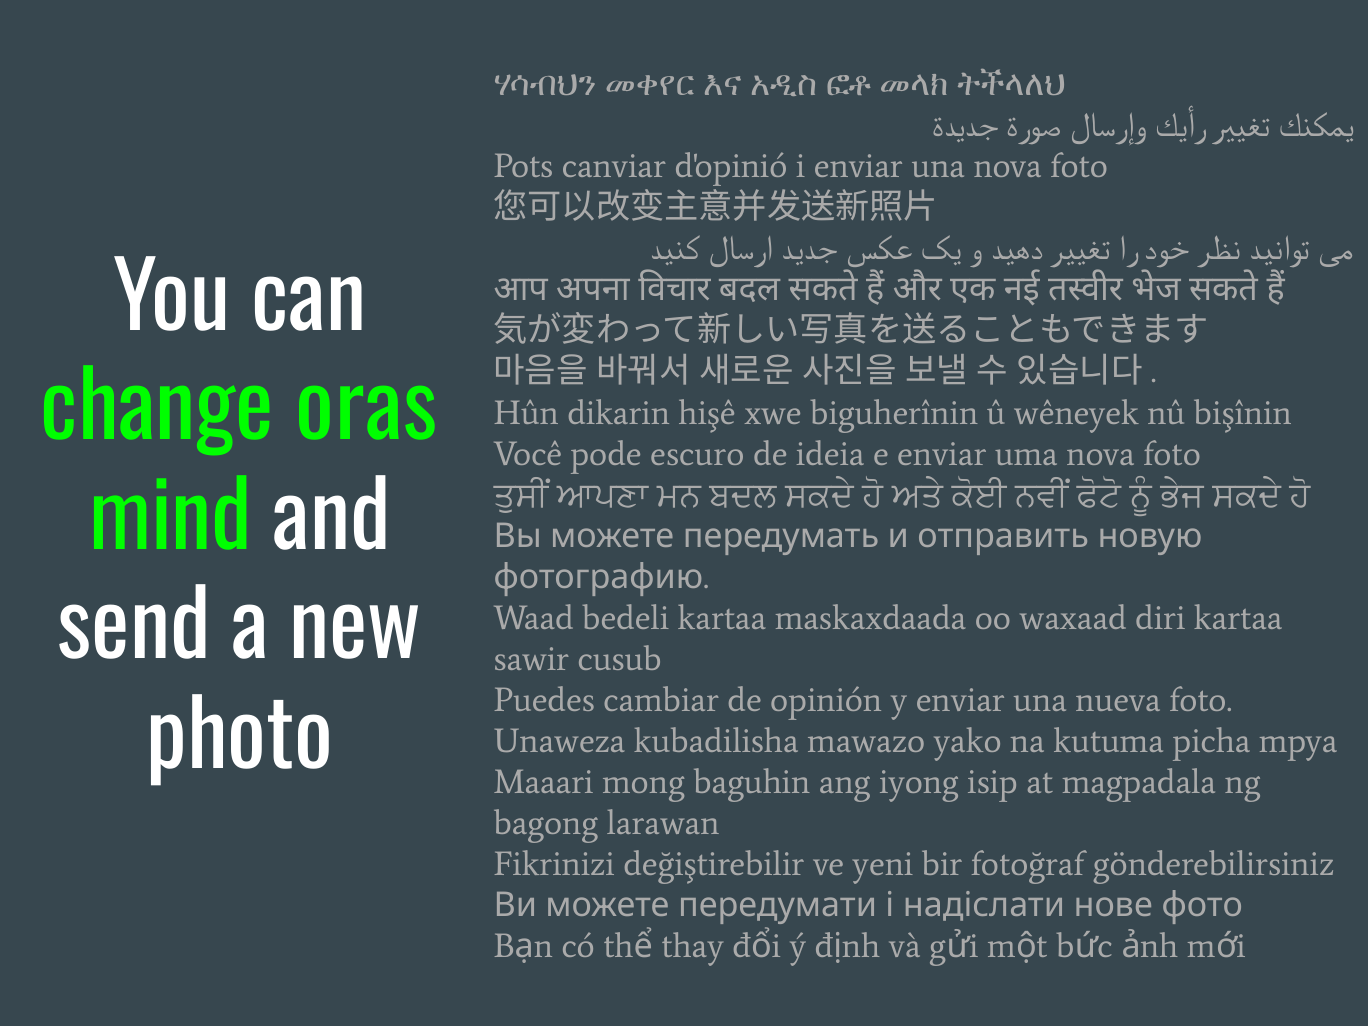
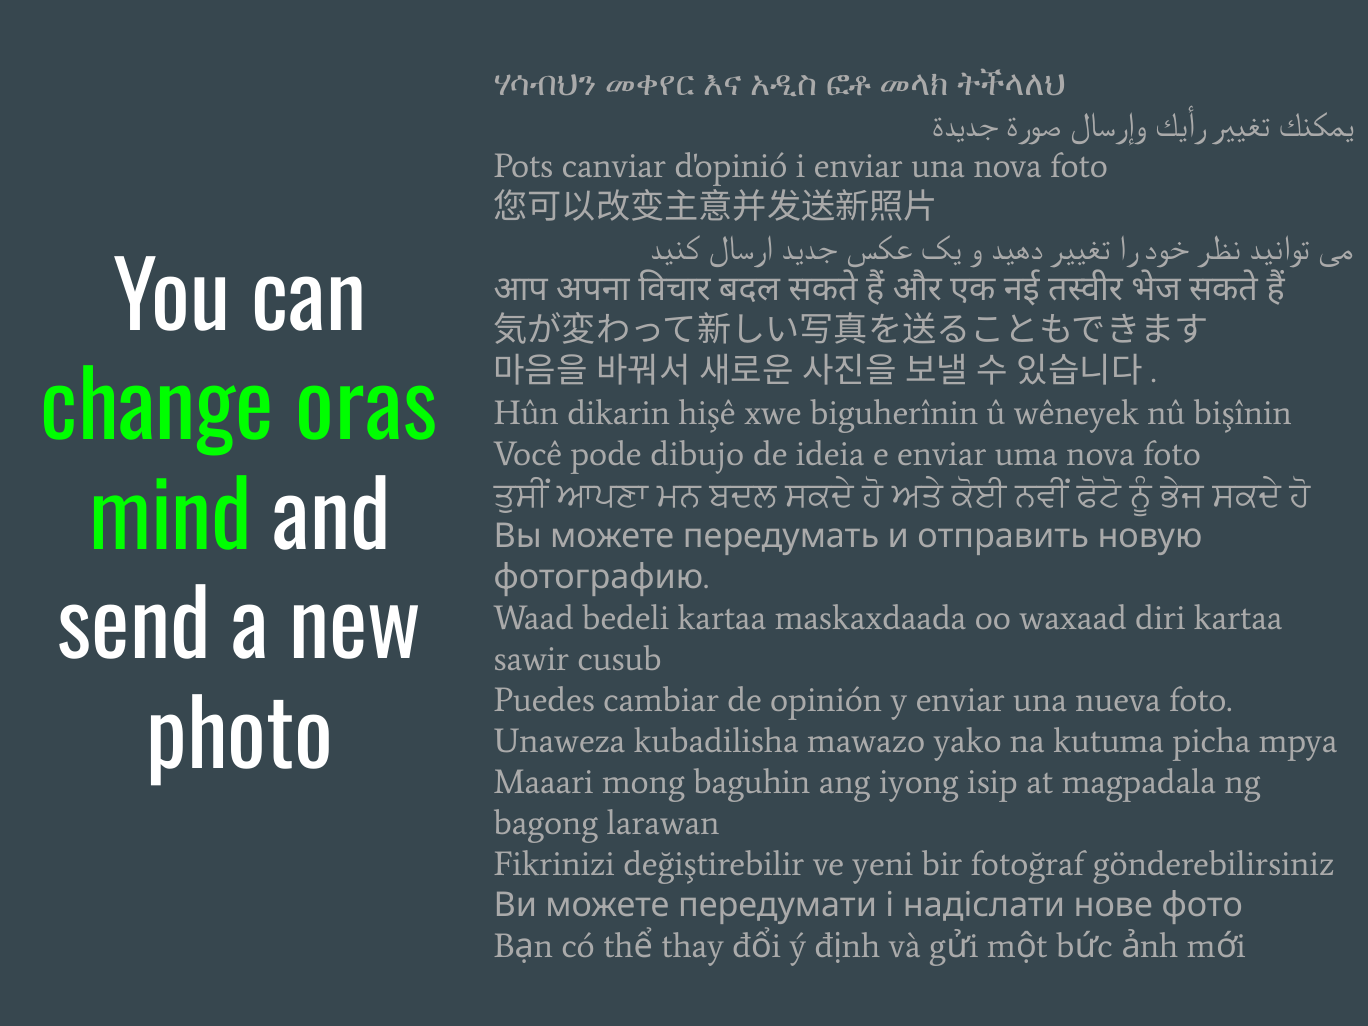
escuro: escuro -> dibujo
